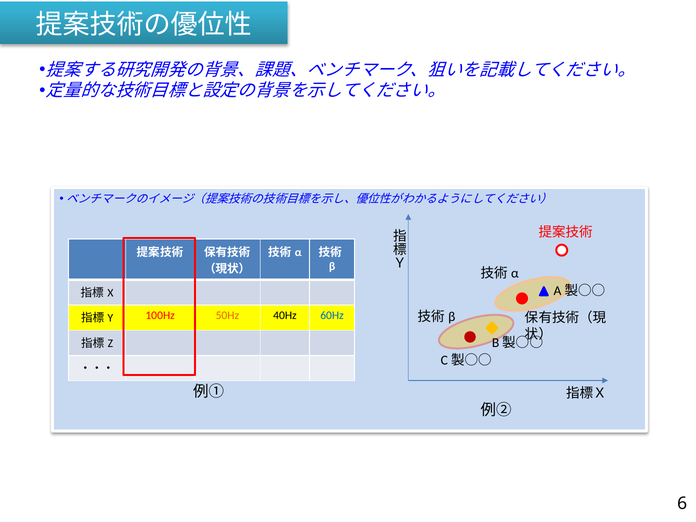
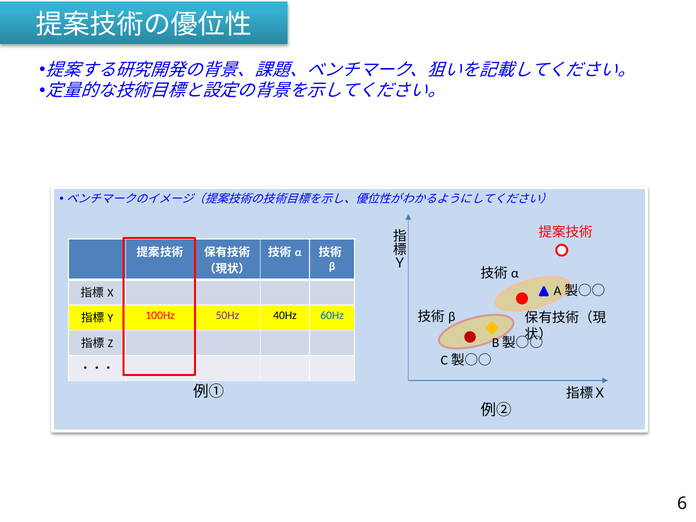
50Hz colour: orange -> purple
